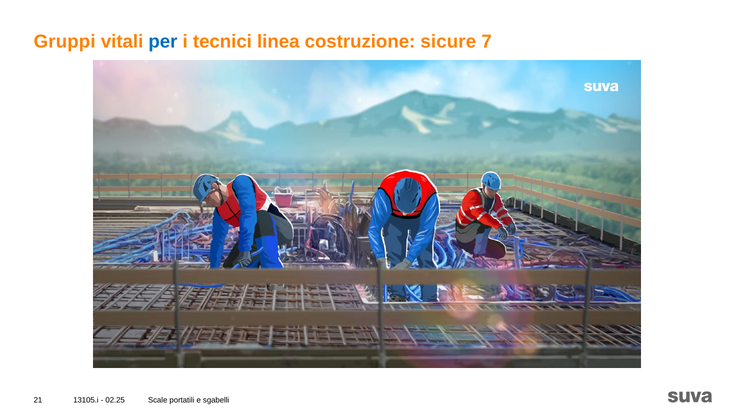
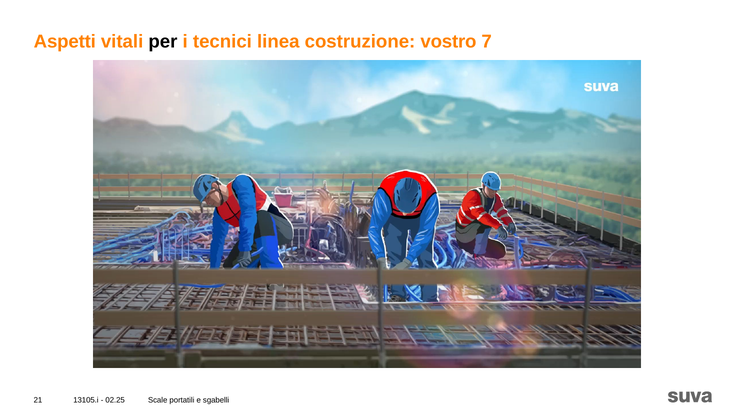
Gruppi: Gruppi -> Aspetti
per colour: blue -> black
sicure: sicure -> vostro
